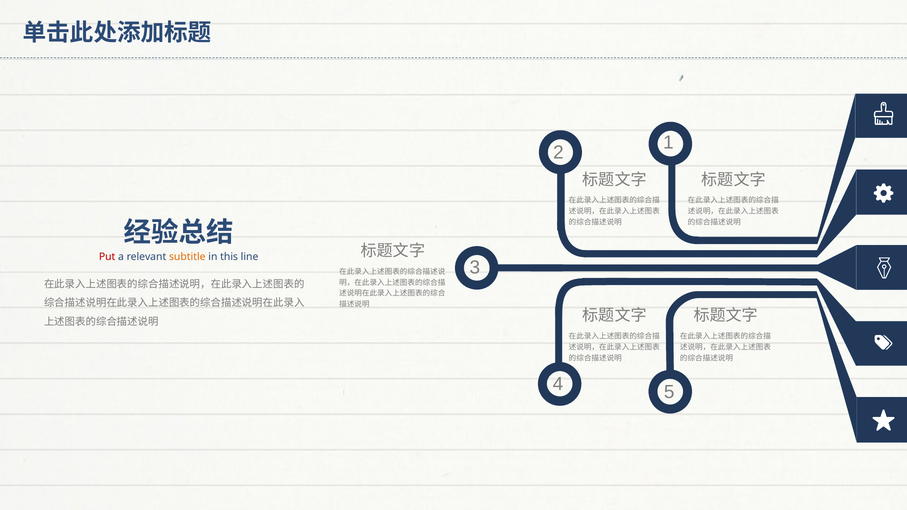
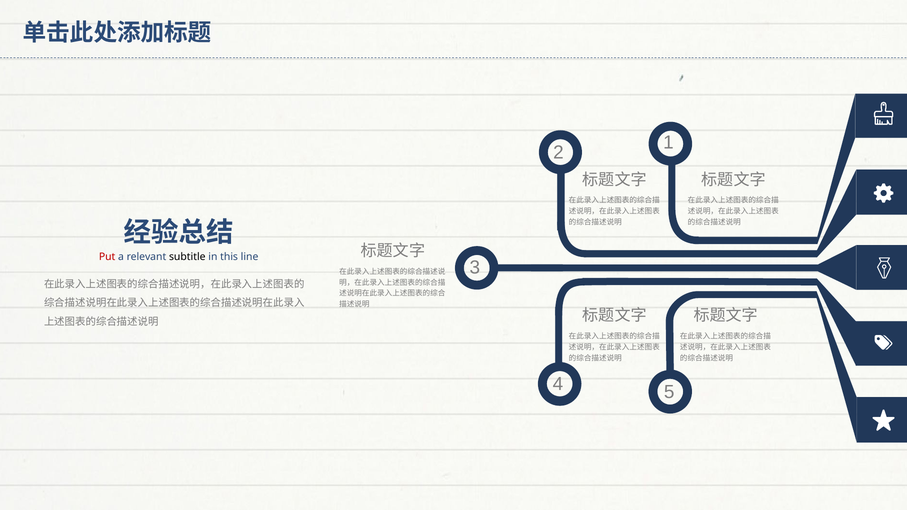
subtitle colour: orange -> black
